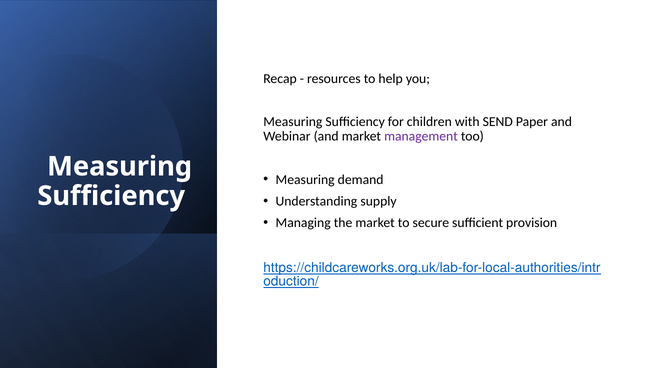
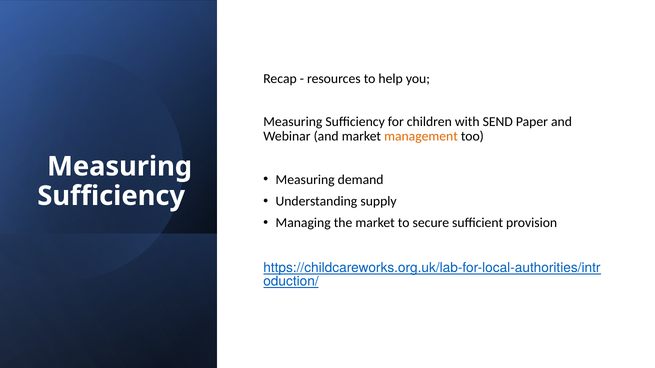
management colour: purple -> orange
